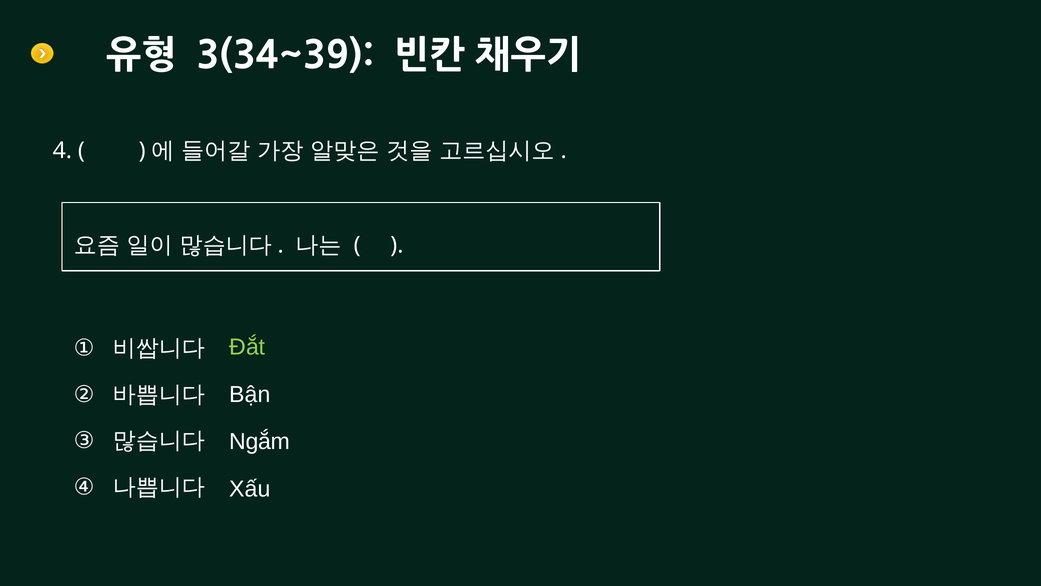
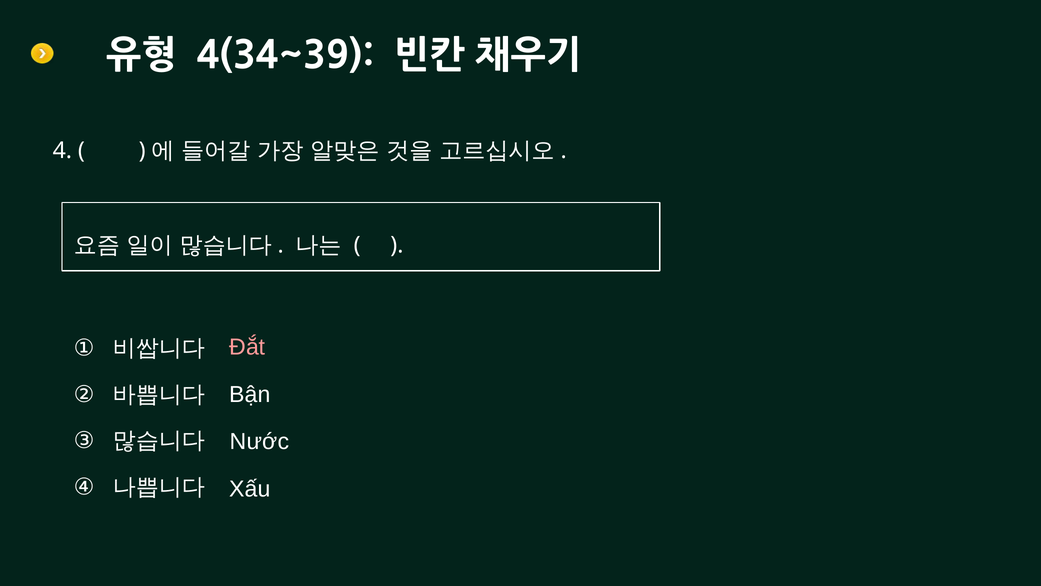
3(34~39: 3(34~39 -> 4(34~39
Đắt colour: light green -> pink
Ngắm: Ngắm -> Nước
